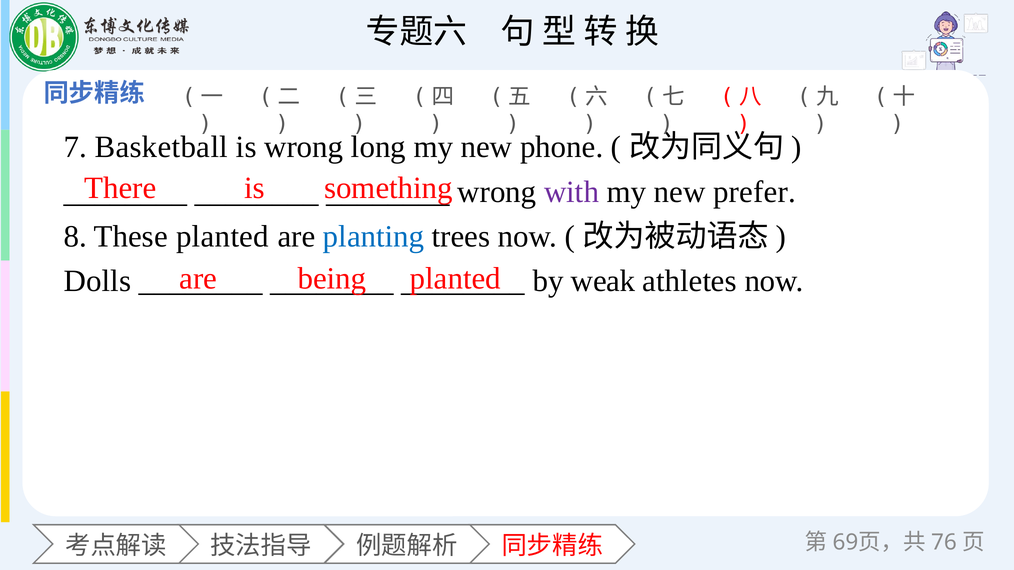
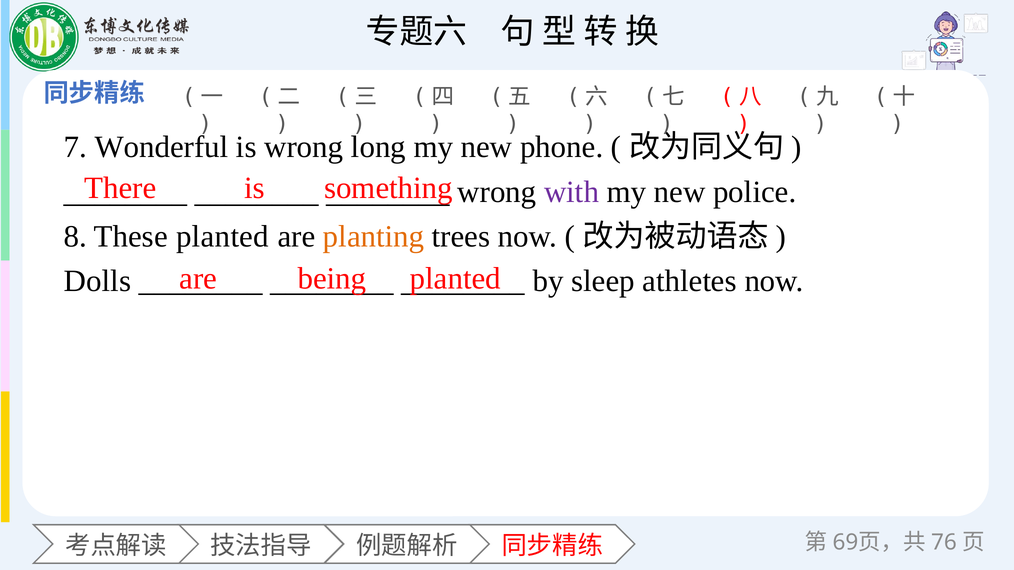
Basketball: Basketball -> Wonderful
prefer: prefer -> police
planting colour: blue -> orange
weak: weak -> sleep
